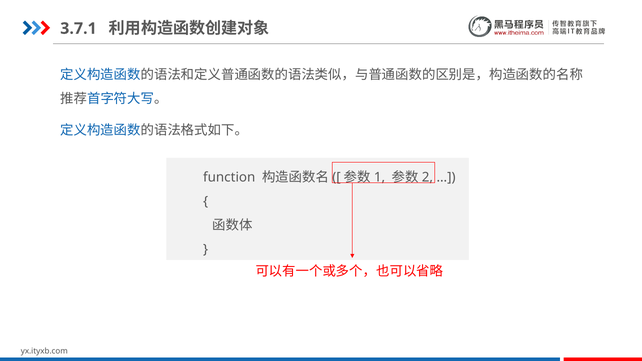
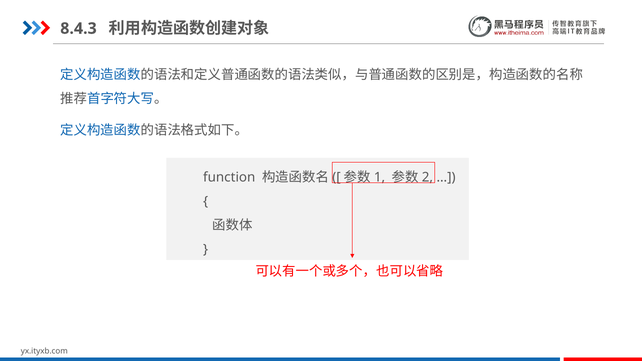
3.7.1: 3.7.1 -> 8.4.3
